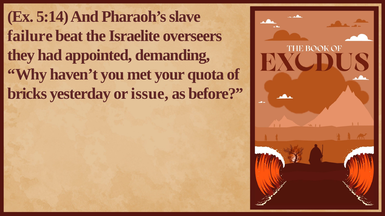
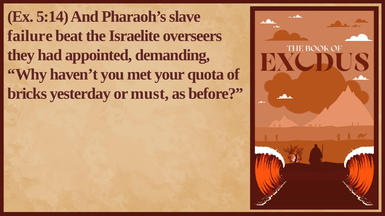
issue: issue -> must
